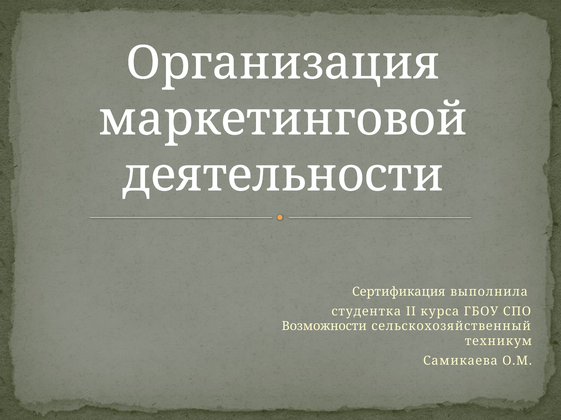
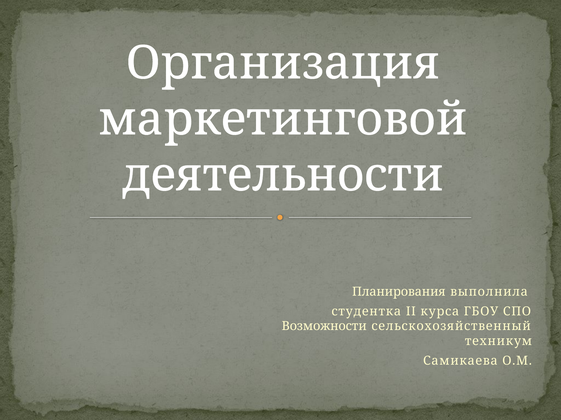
Сертификация: Сертификация -> Планирования
